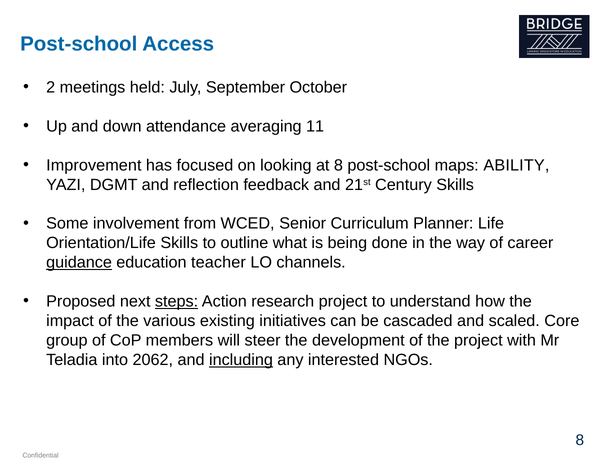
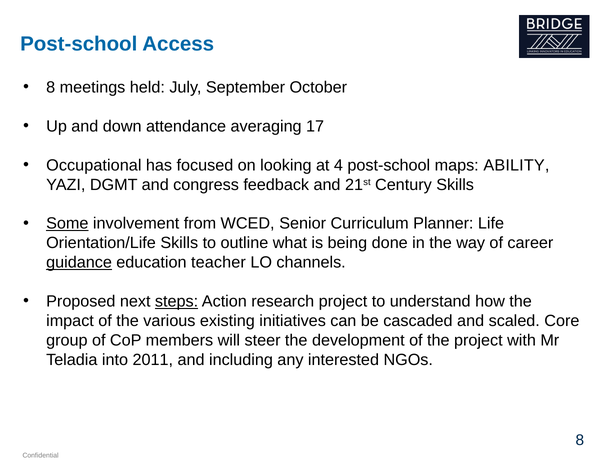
2 at (51, 87): 2 -> 8
11: 11 -> 17
Improvement: Improvement -> Occupational
at 8: 8 -> 4
reflection: reflection -> congress
Some underline: none -> present
2062: 2062 -> 2011
including underline: present -> none
